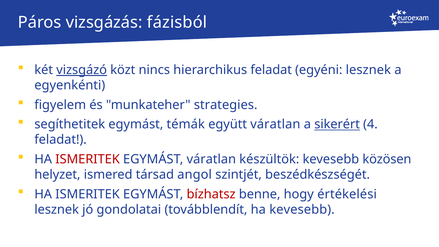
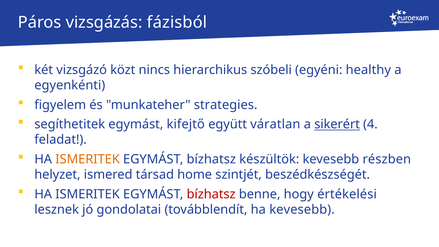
vizsgázó underline: present -> none
hierarchikus feladat: feladat -> szóbeli
egyéni lesznek: lesznek -> healthy
témák: témák -> kifejtő
ISMERITEK at (88, 159) colour: red -> orange
váratlan at (211, 159): váratlan -> bízhatsz
közösen: közösen -> részben
angol: angol -> home
